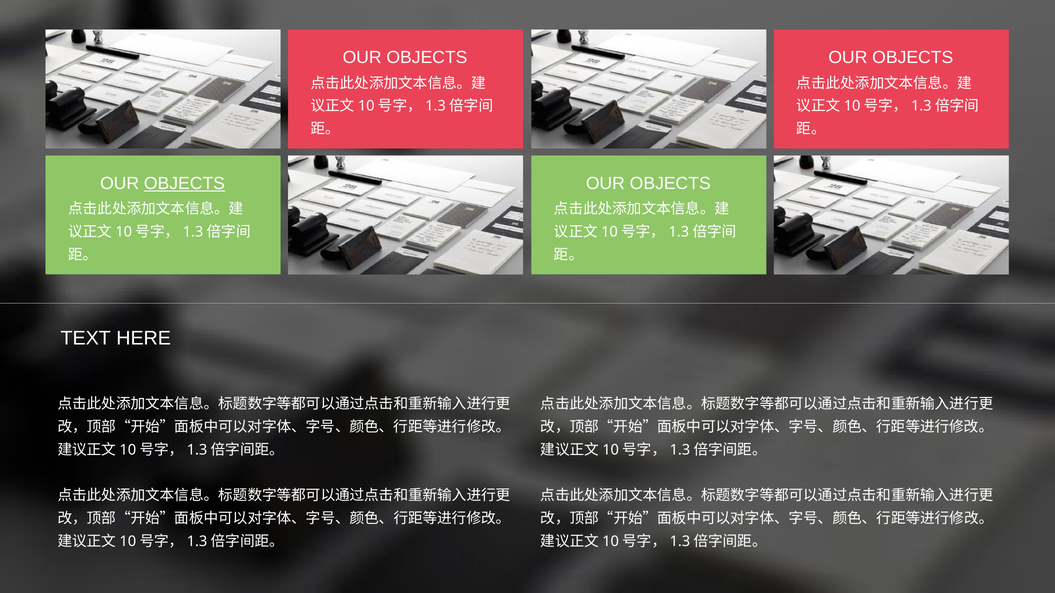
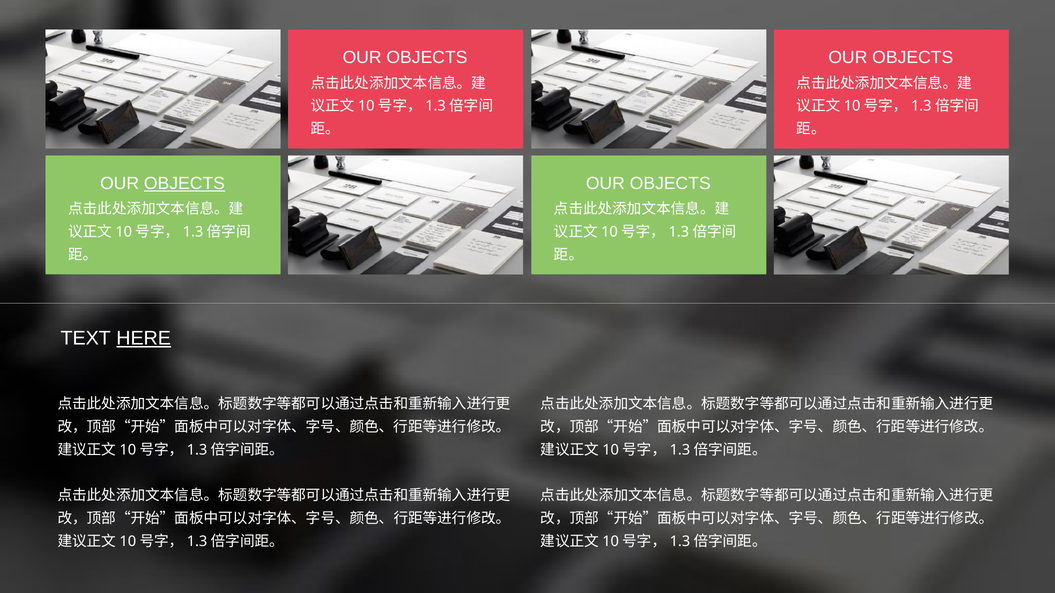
HERE underline: none -> present
